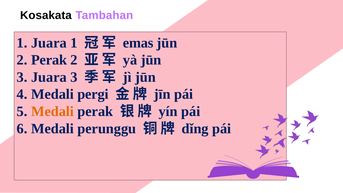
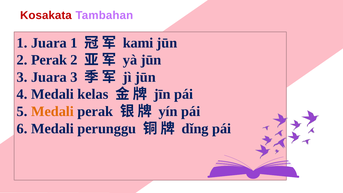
Kosakata colour: black -> red
emas: emas -> kami
pergi: pergi -> kelas
